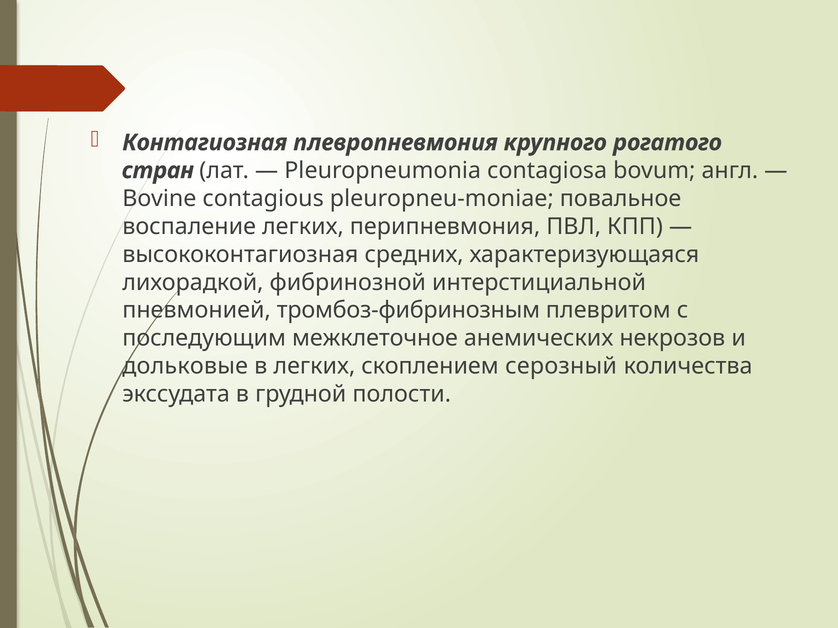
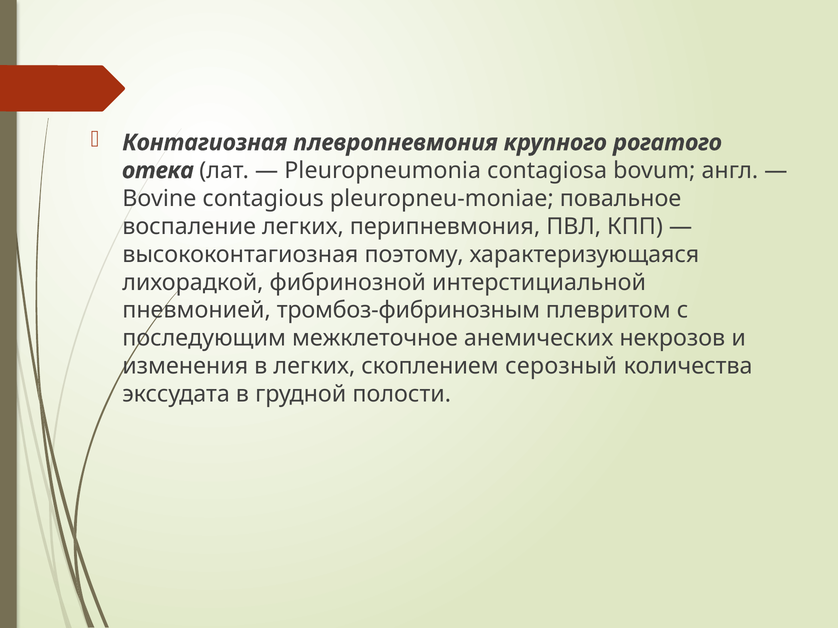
стран: стран -> отека
средних: средних -> поэтому
дольковые: дольковые -> изменения
